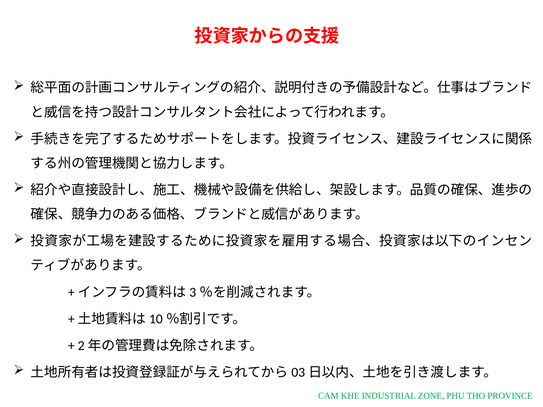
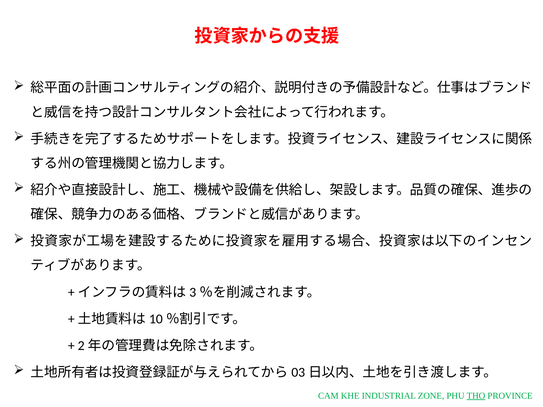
THO underline: none -> present
